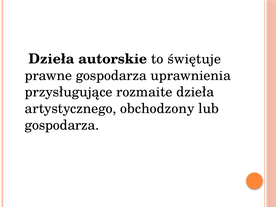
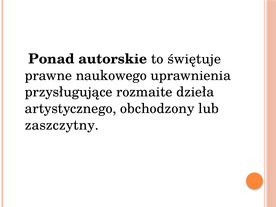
Dzieła at (51, 59): Dzieła -> Ponad
prawne gospodarza: gospodarza -> naukowego
gospodarza at (62, 125): gospodarza -> zaszczytny
